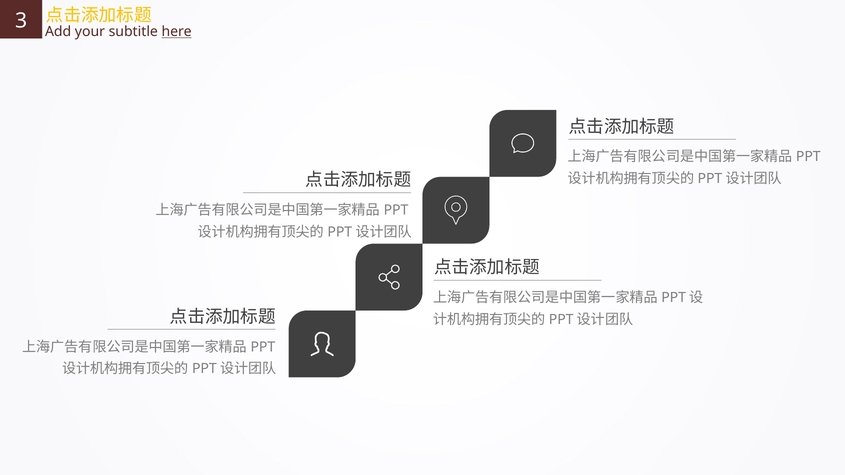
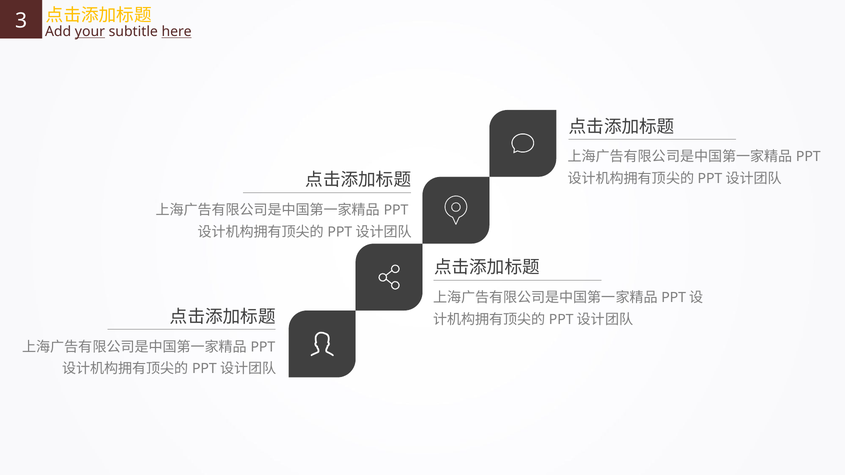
your underline: none -> present
